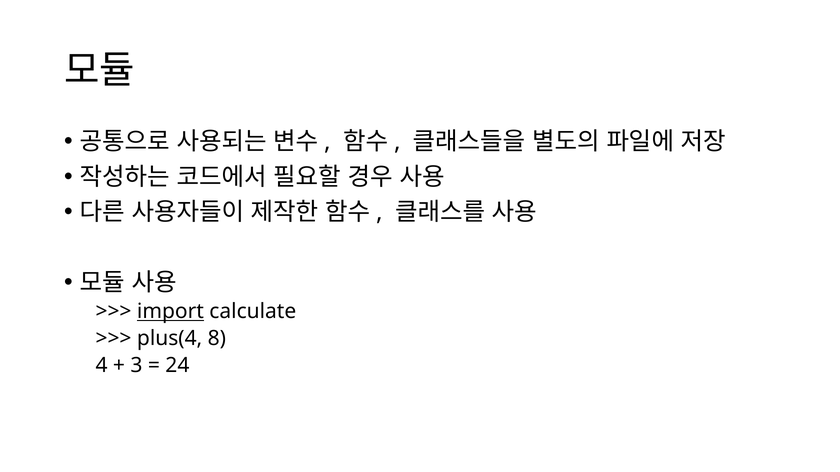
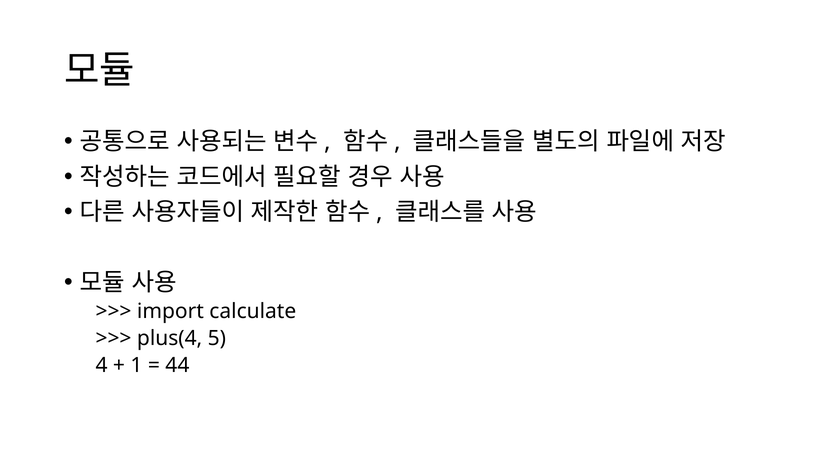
import underline: present -> none
8: 8 -> 5
3: 3 -> 1
24: 24 -> 44
